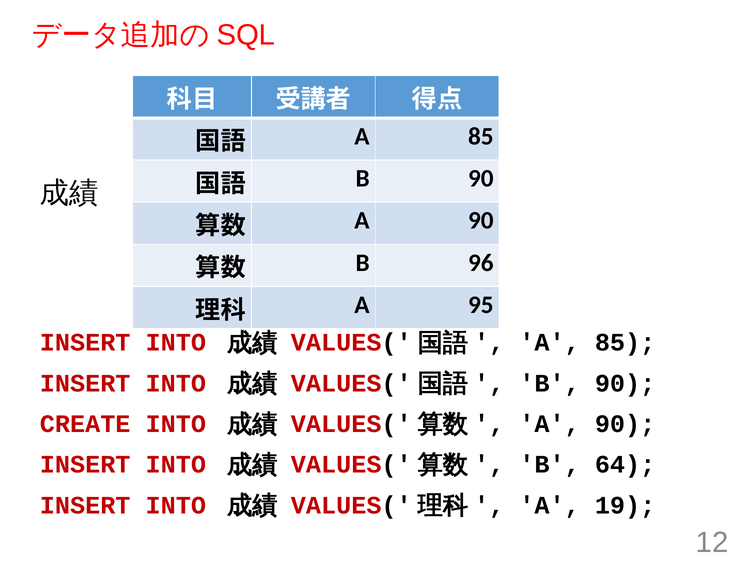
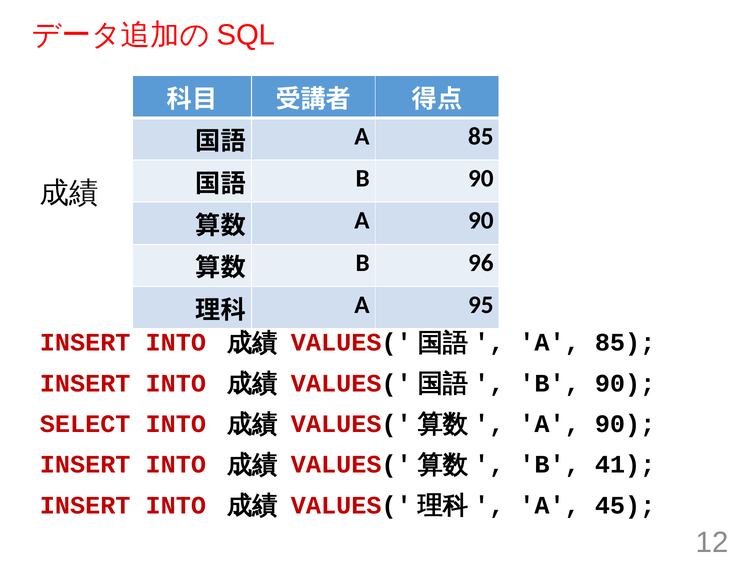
CREATE: CREATE -> SELECT
64: 64 -> 41
19: 19 -> 45
